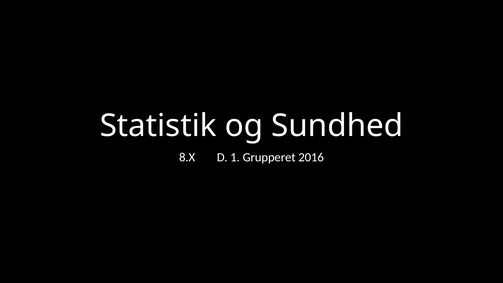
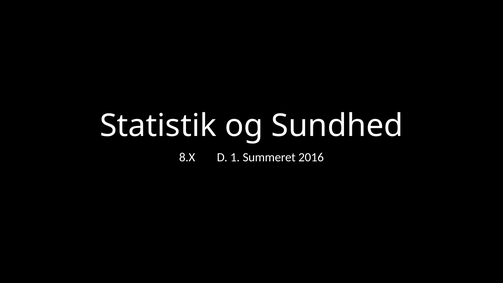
Grupperet: Grupperet -> Summeret
